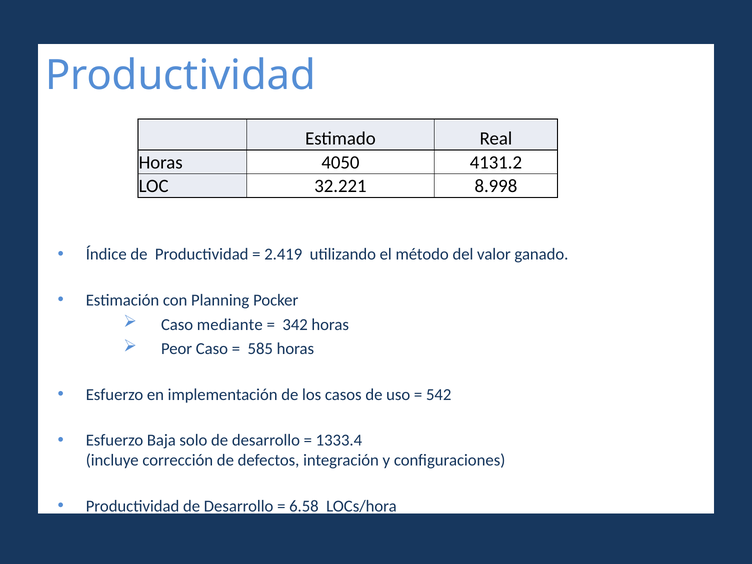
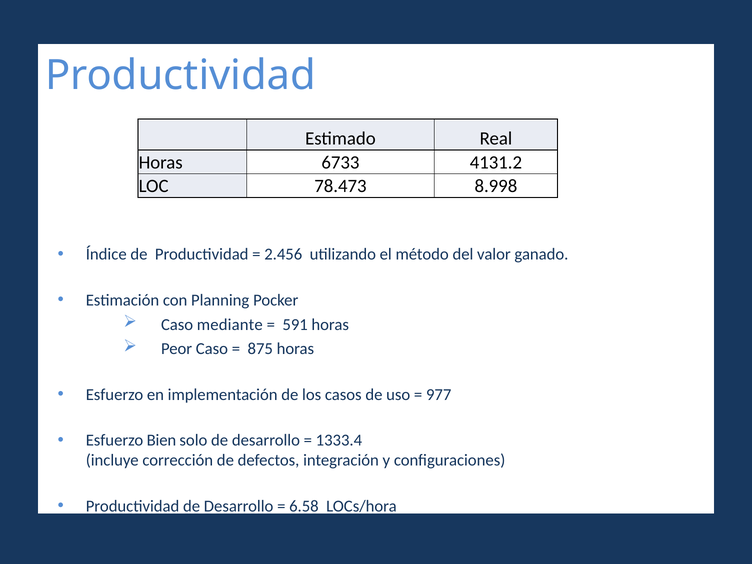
4050: 4050 -> 6733
32.221: 32.221 -> 78.473
2.419: 2.419 -> 2.456
342: 342 -> 591
585: 585 -> 875
542: 542 -> 977
Baja: Baja -> Bien
